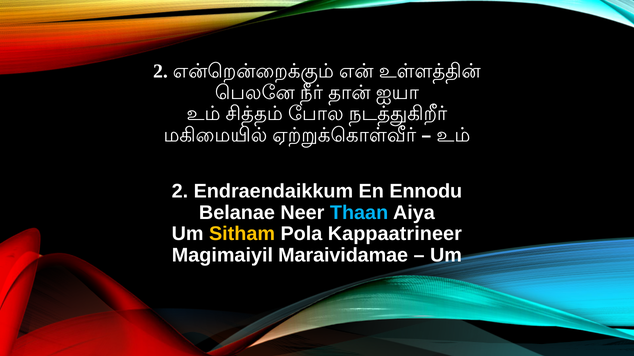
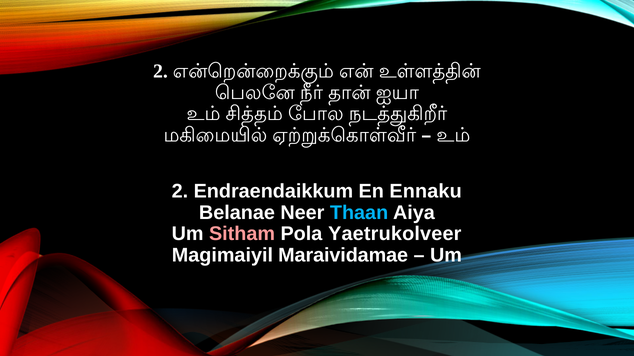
Ennodu: Ennodu -> Ennaku
Sitham colour: yellow -> pink
Kappaatrineer: Kappaatrineer -> Yaetrukolveer
